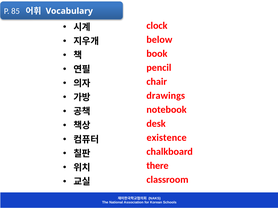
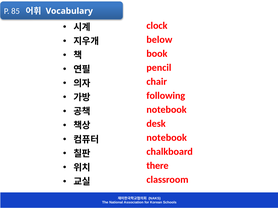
drawings: drawings -> following
existence at (167, 138): existence -> notebook
